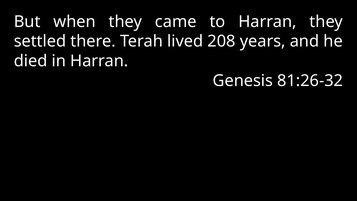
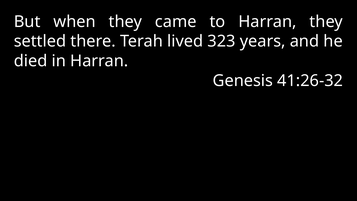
208: 208 -> 323
81:26-32: 81:26-32 -> 41:26-32
